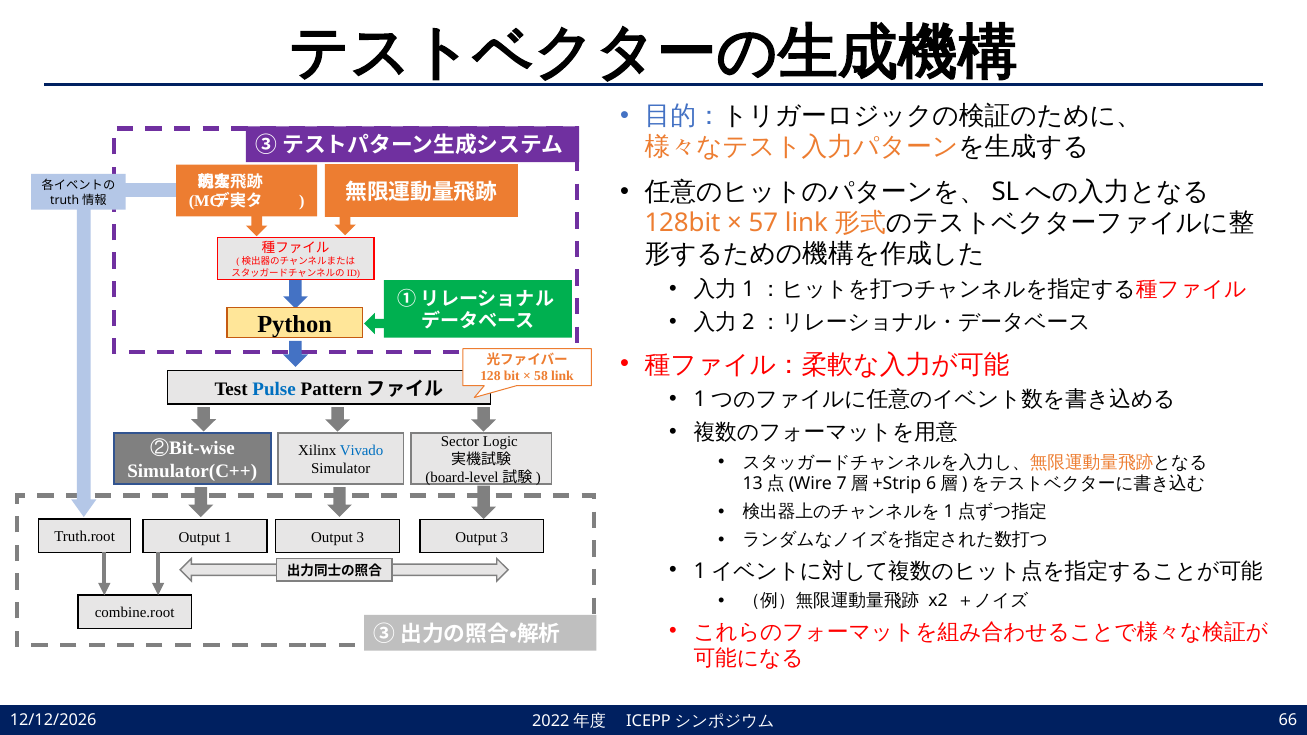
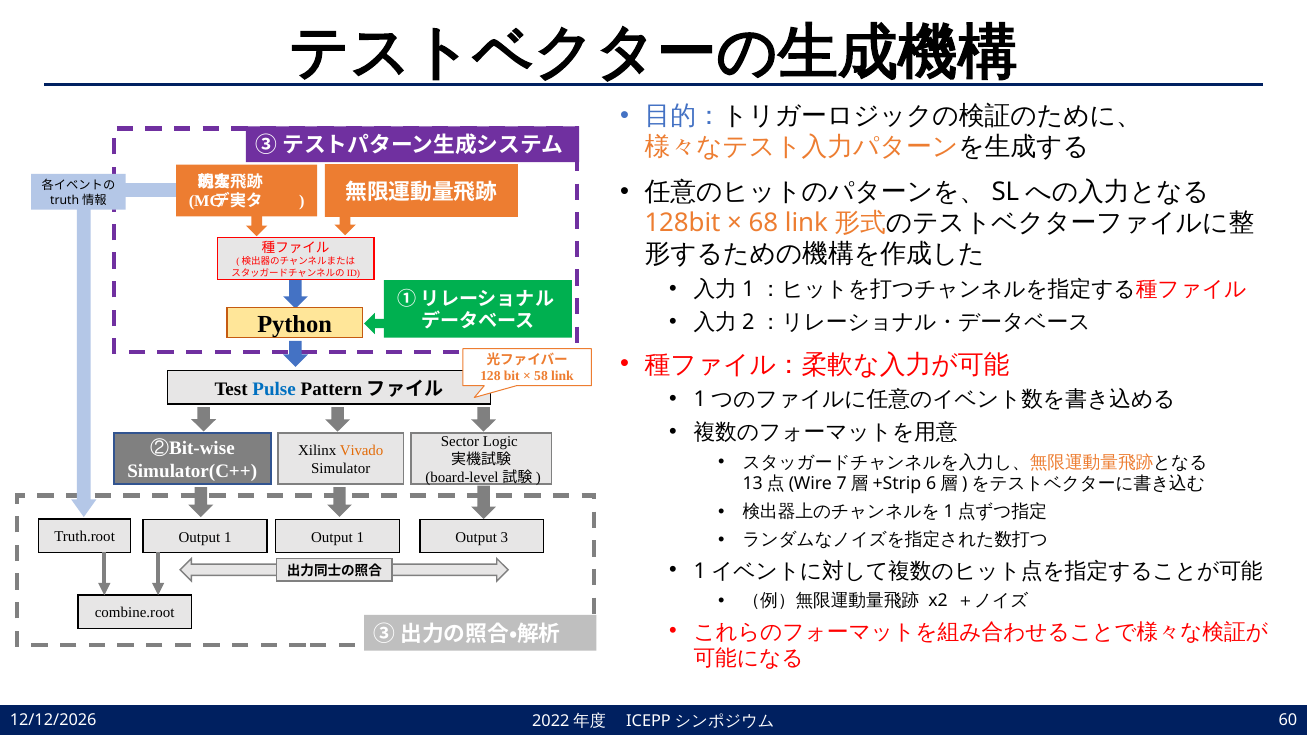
57: 57 -> 68
Vivado colour: blue -> orange
1 Output 3: 3 -> 1
66: 66 -> 60
